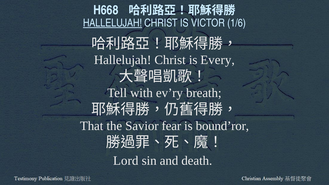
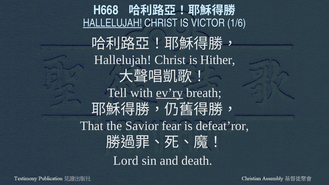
Every: Every -> Hither
ev’ry underline: none -> present
bound’ror: bound’ror -> defeat’ror
